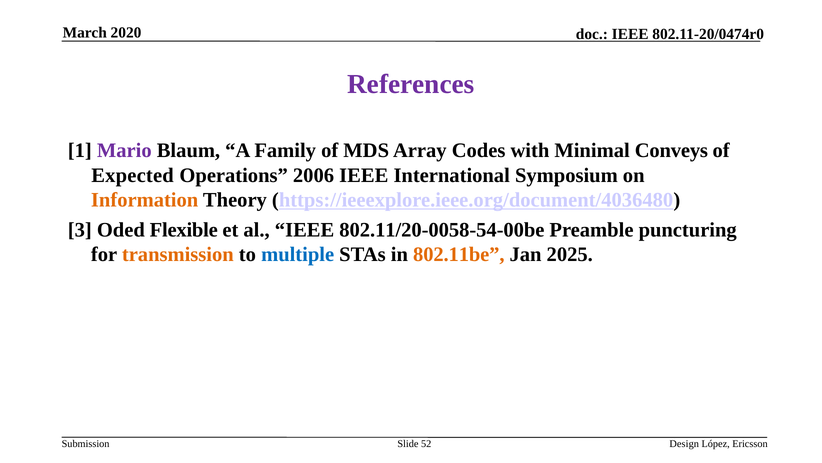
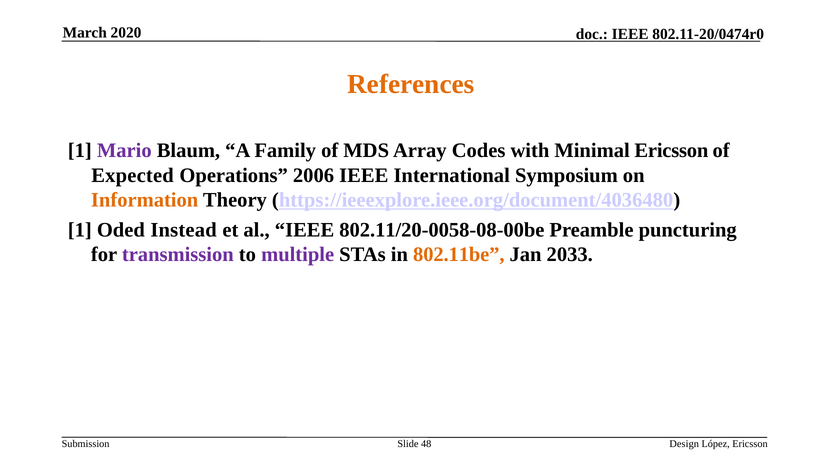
References colour: purple -> orange
Minimal Conveys: Conveys -> Ericsson
3 at (80, 230): 3 -> 1
Flexible: Flexible -> Instead
802.11/20-0058-54-00be: 802.11/20-0058-54-00be -> 802.11/20-0058-08-00be
transmission colour: orange -> purple
multiple colour: blue -> purple
2025: 2025 -> 2033
52: 52 -> 48
